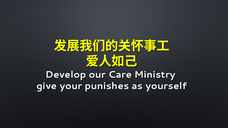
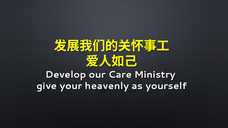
punishes: punishes -> heavenly
